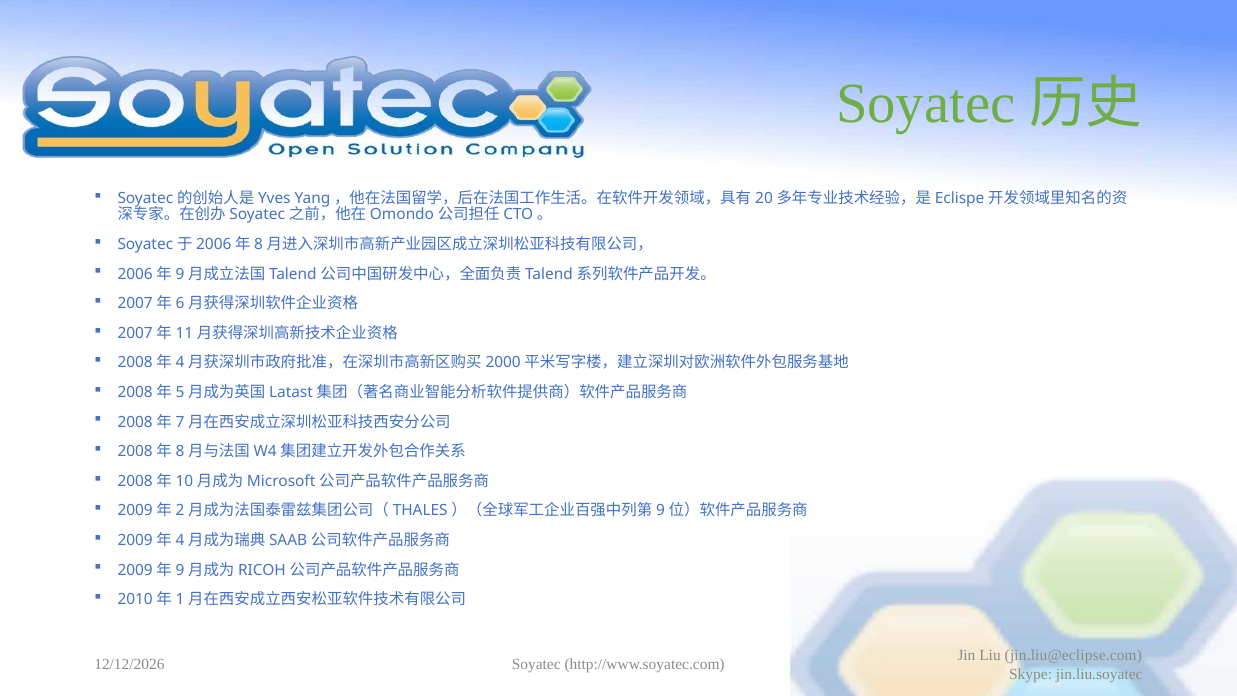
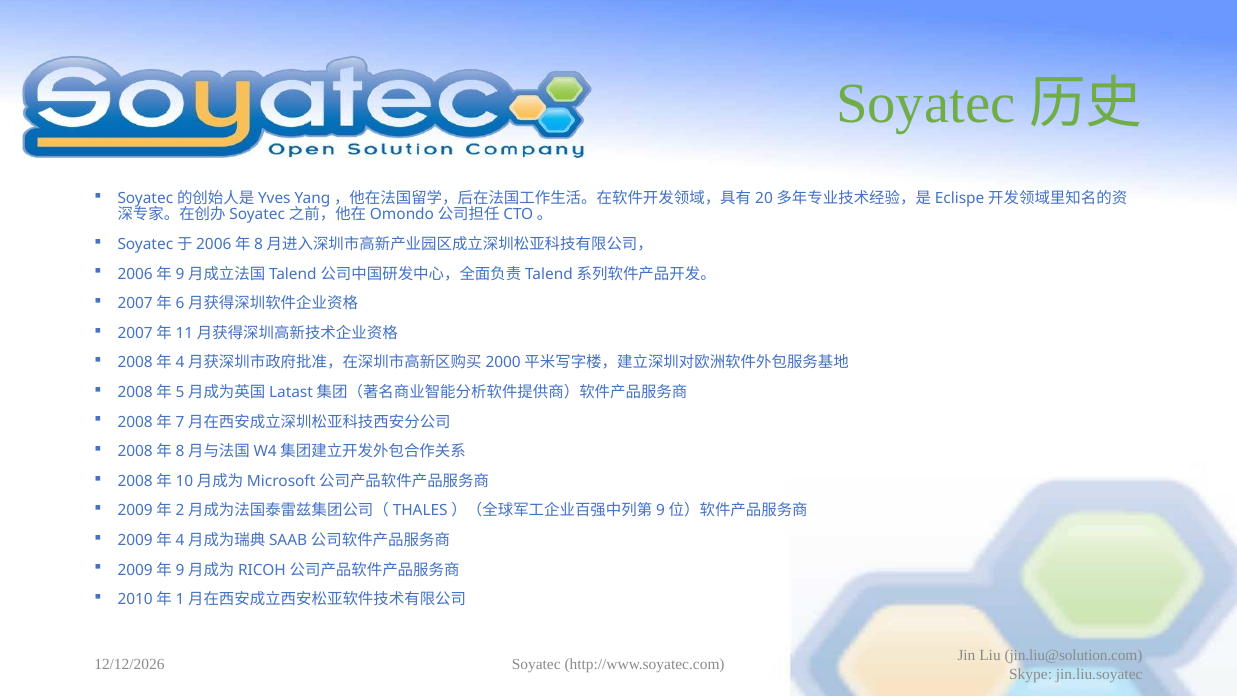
jin.liu@eclipse.com: jin.liu@eclipse.com -> jin.liu@solution.com
